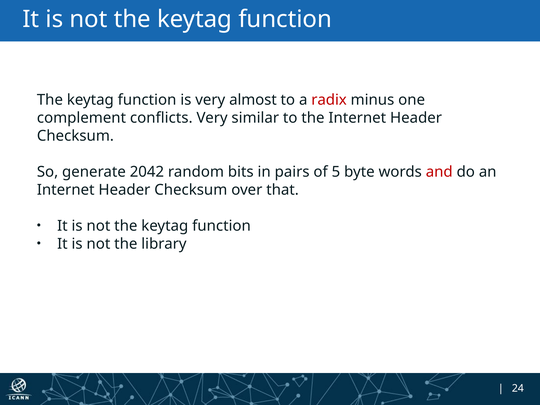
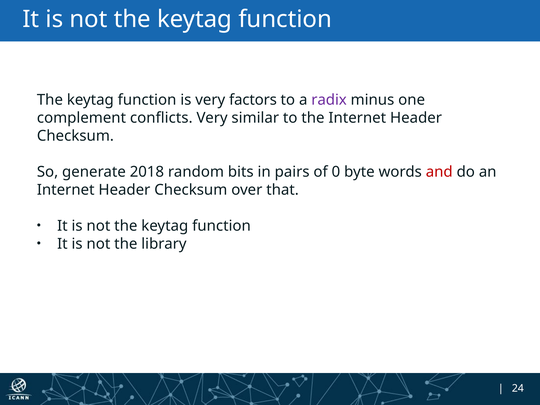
almost: almost -> factors
radix colour: red -> purple
2042: 2042 -> 2018
5: 5 -> 0
